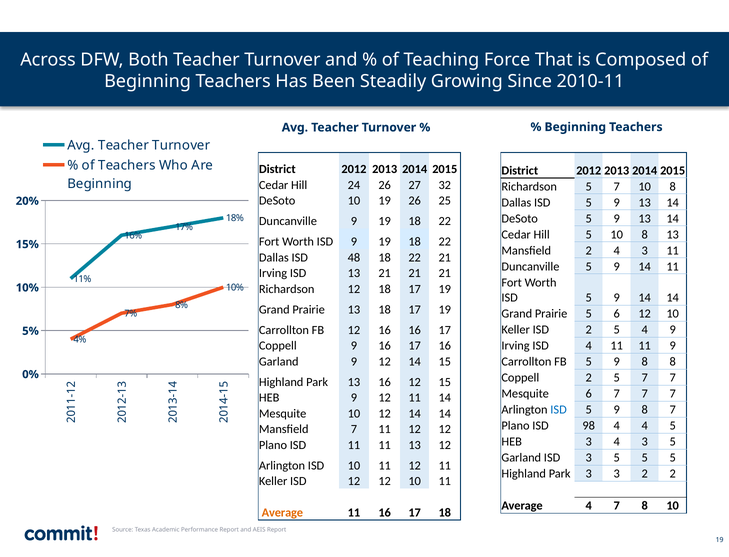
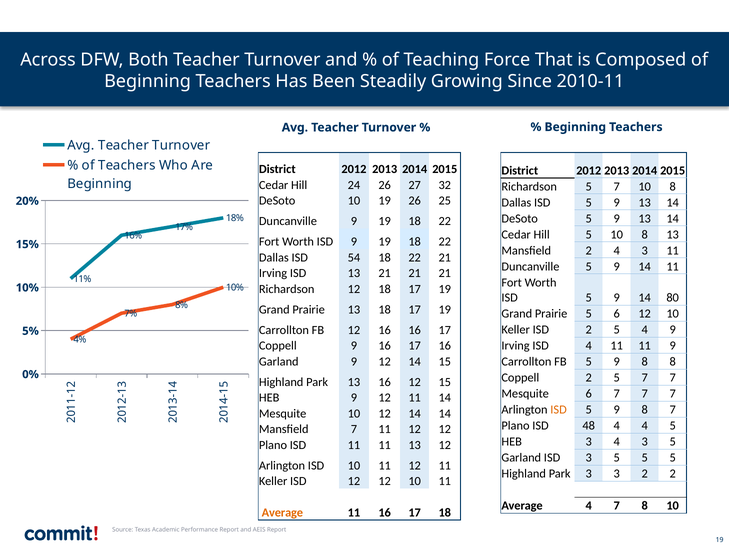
48: 48 -> 54
9 14 14: 14 -> 80
ISD at (559, 410) colour: blue -> orange
98: 98 -> 48
